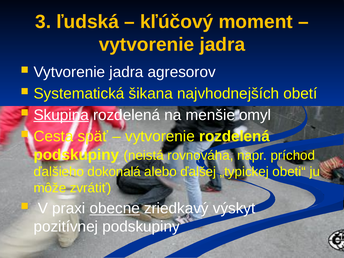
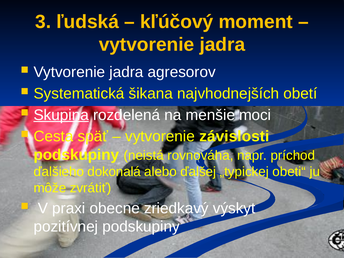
omyl: omyl -> moci
vytvorenie rozdelená: rozdelená -> závislosti
obecne underline: present -> none
